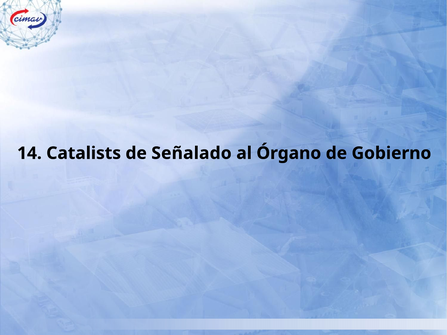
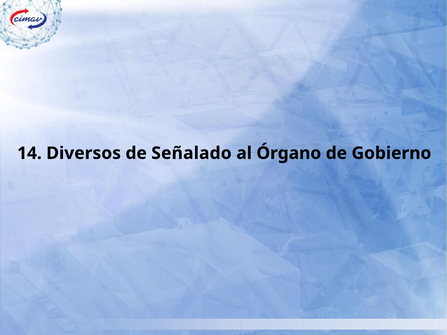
Catalists: Catalists -> Diversos
